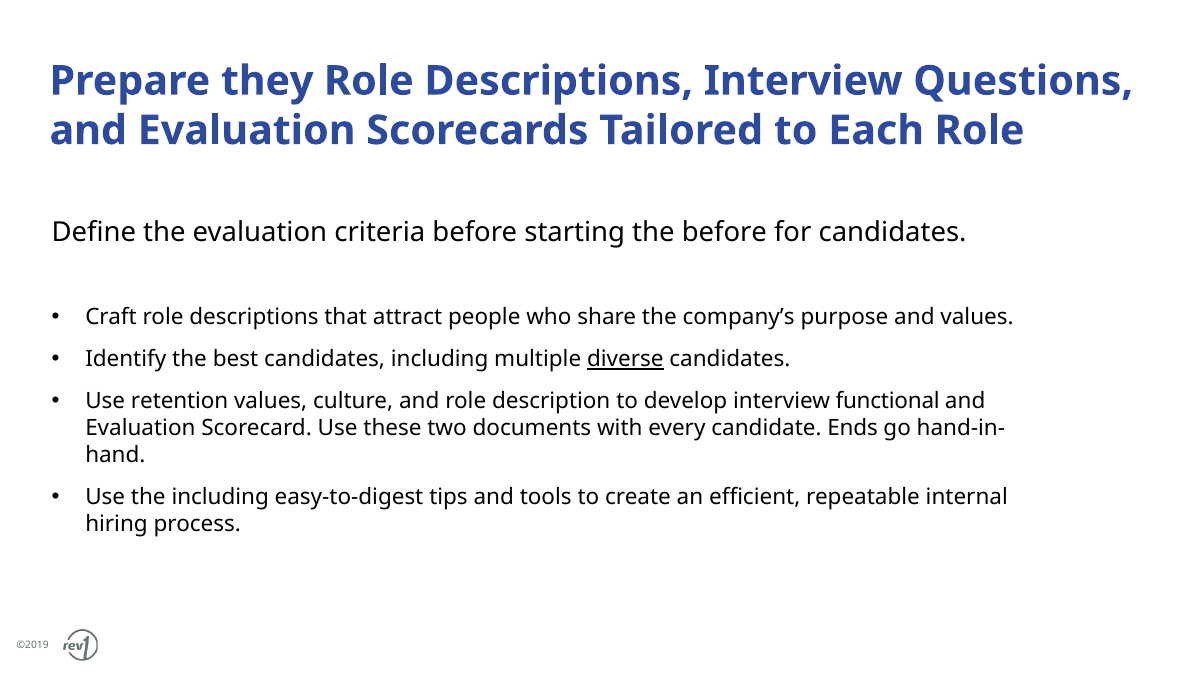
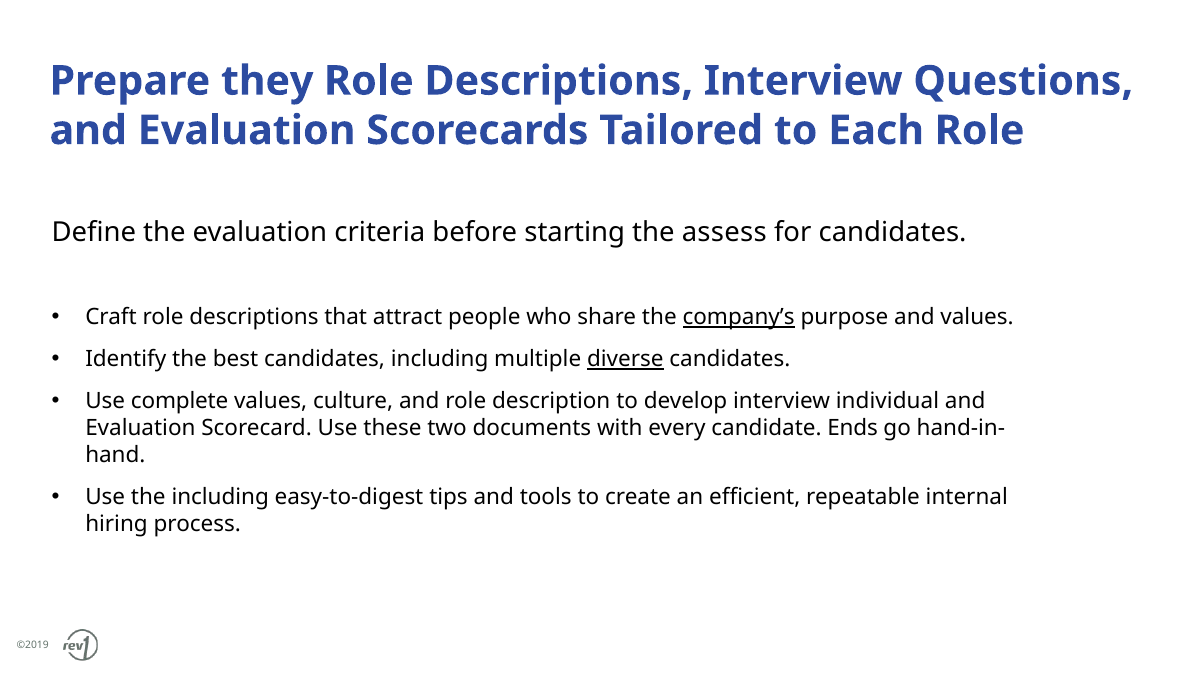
the before: before -> assess
company’s underline: none -> present
retention: retention -> complete
functional: functional -> individual
